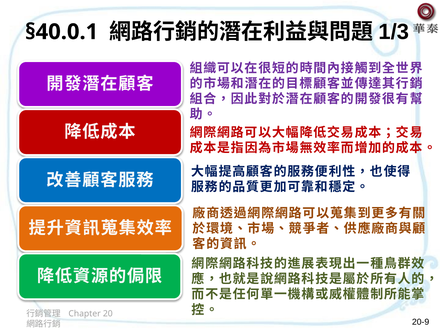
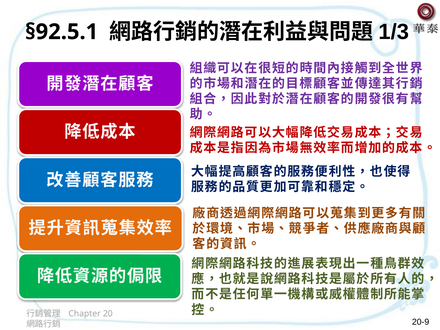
§40.0.1: §40.0.1 -> §92.5.1
